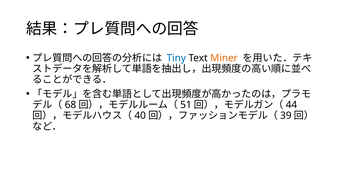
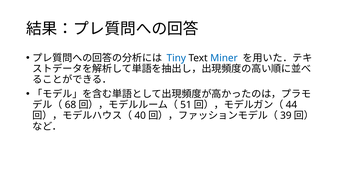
Miner colour: orange -> blue
